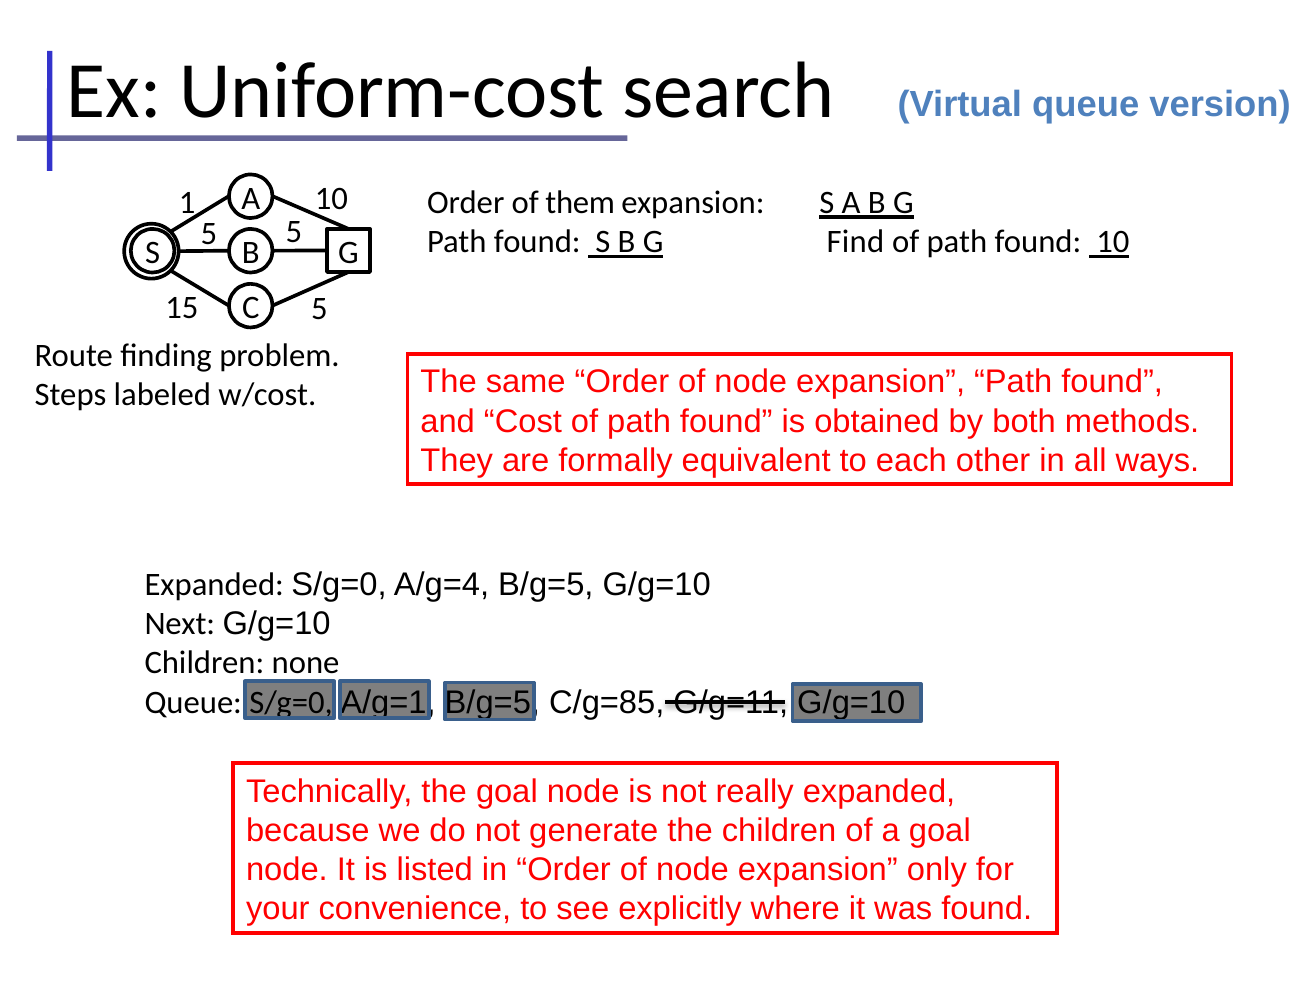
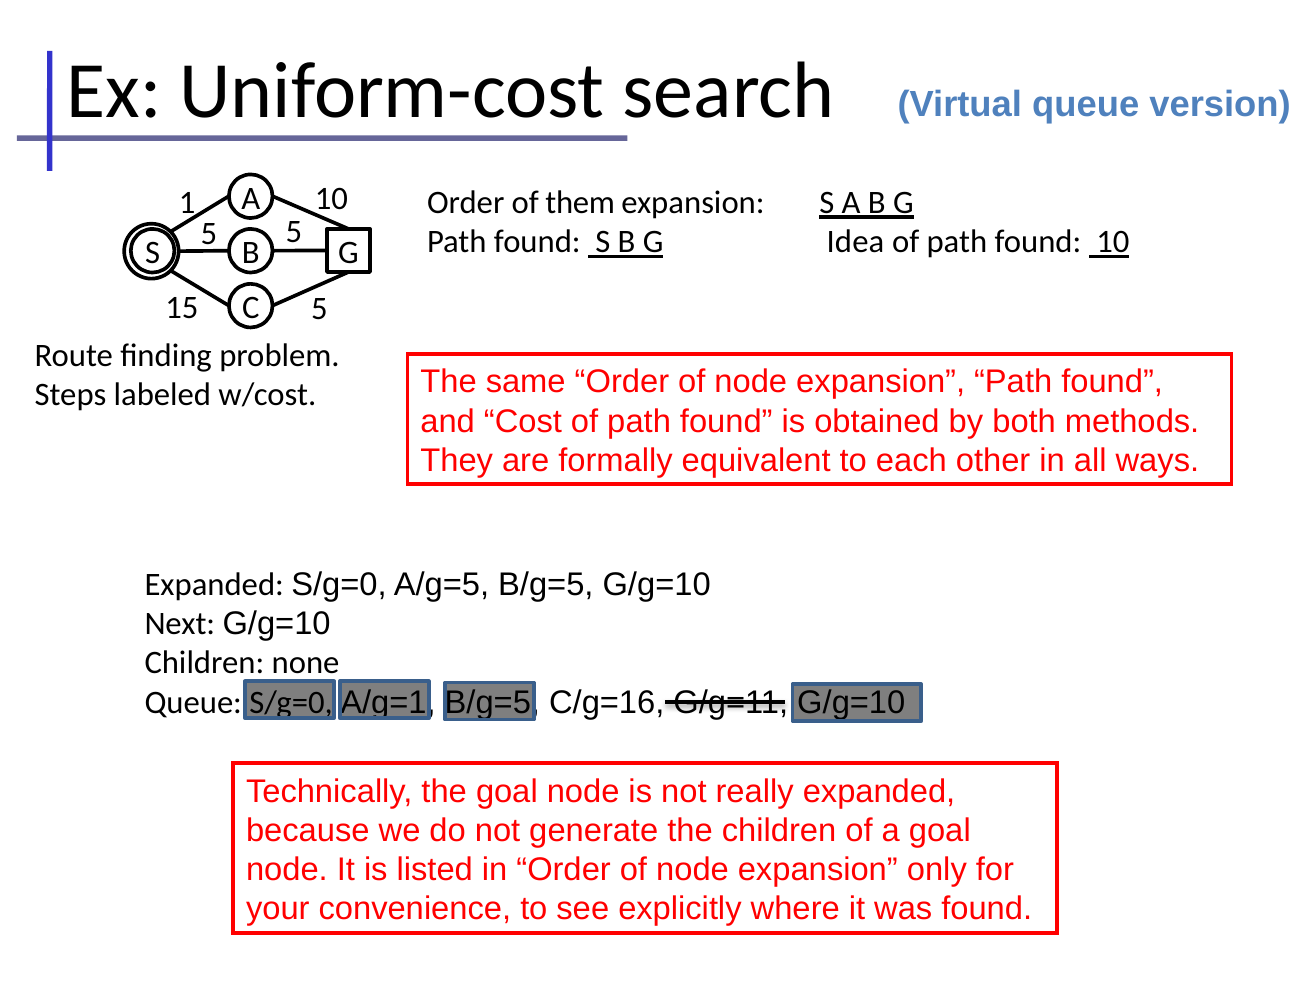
Find: Find -> Idea
A/g=4: A/g=4 -> A/g=5
C/g=85: C/g=85 -> C/g=16
